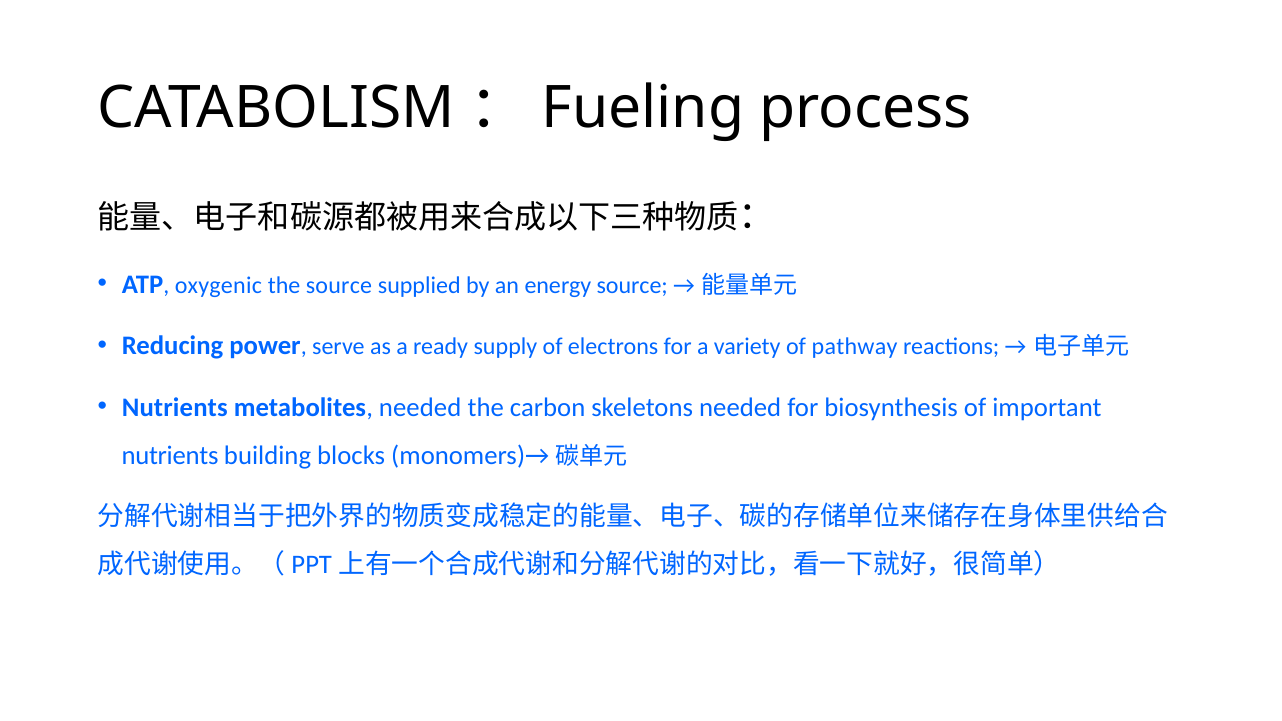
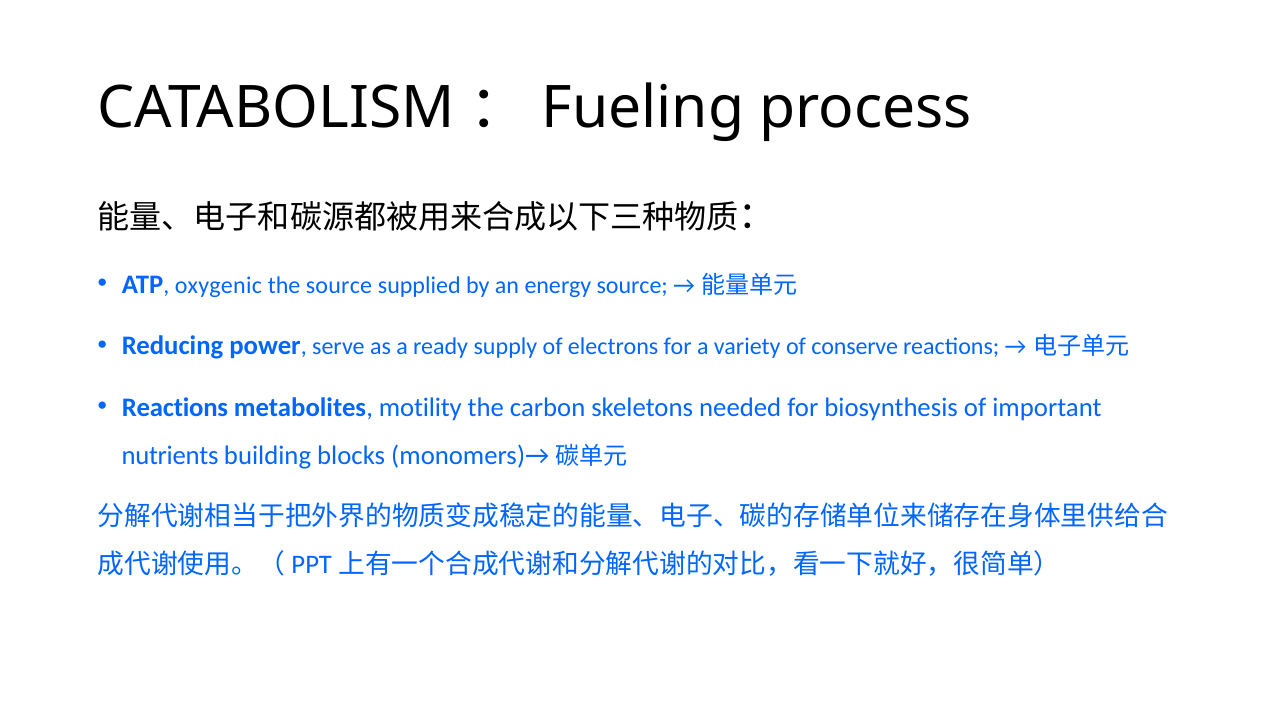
pathway: pathway -> conserve
Nutrients at (175, 407): Nutrients -> Reactions
metabolites needed: needed -> motility
